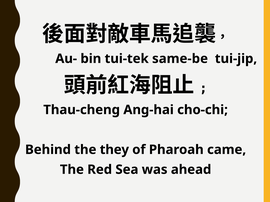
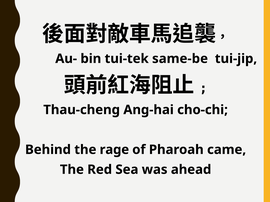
they: they -> rage
